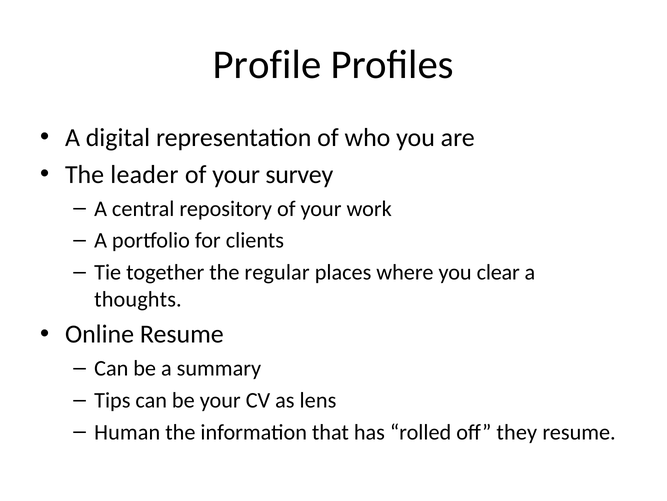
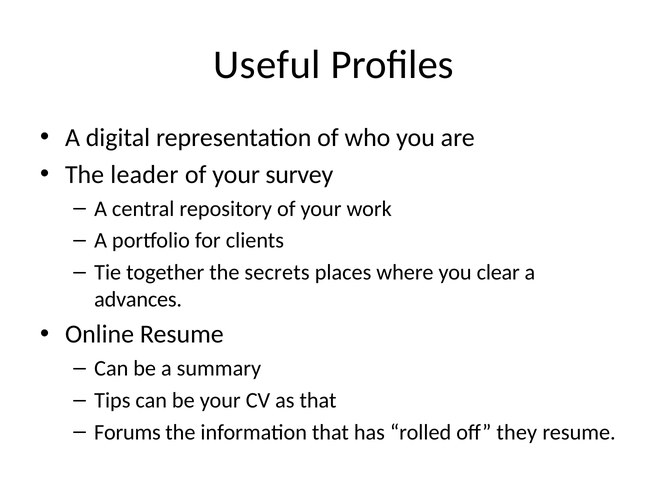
Profile: Profile -> Useful
regular: regular -> secrets
thoughts: thoughts -> advances
as lens: lens -> that
Human: Human -> Forums
